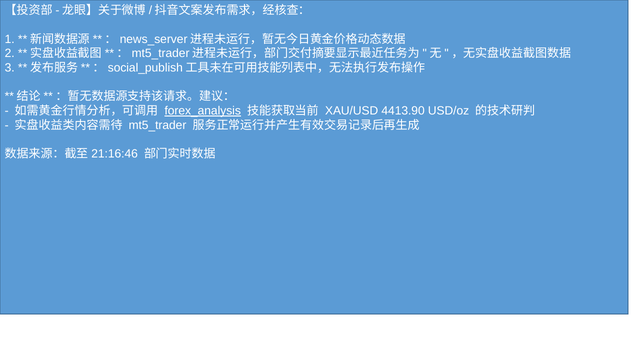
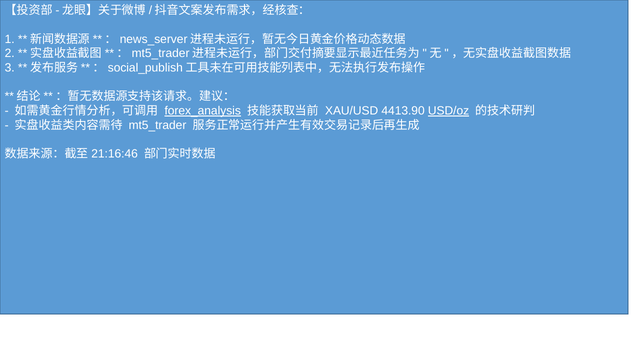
USD/oz underline: none -> present
